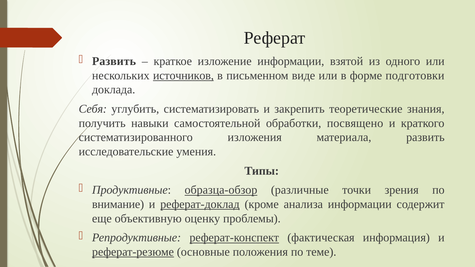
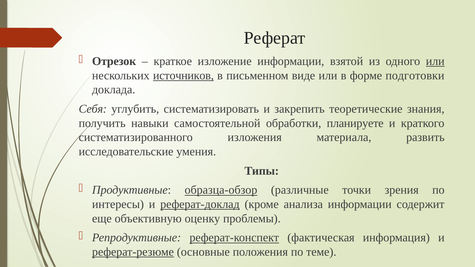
Развить at (114, 61): Развить -> Отрезок
или at (435, 61) underline: none -> present
посвящено: посвящено -> планируете
внимание: внимание -> интересы
